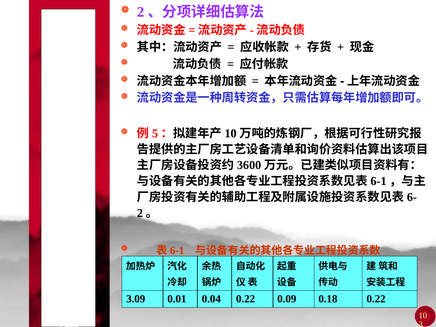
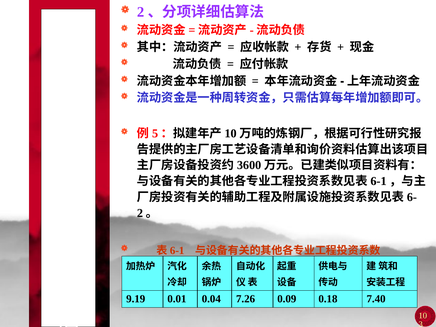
3.09: 3.09 -> 9.19
0.04 0.22: 0.22 -> 7.26
0.18 0.22: 0.22 -> 7.40
